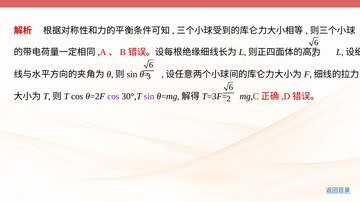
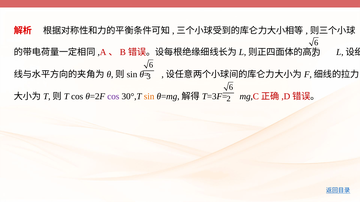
sin colour: purple -> orange
